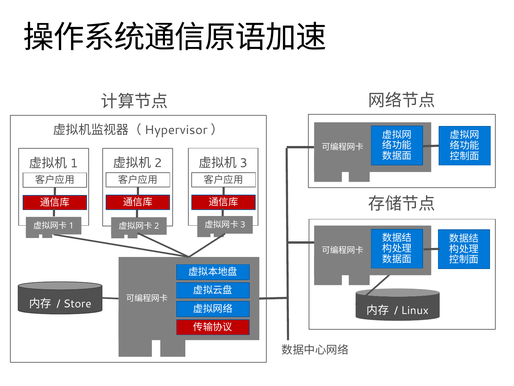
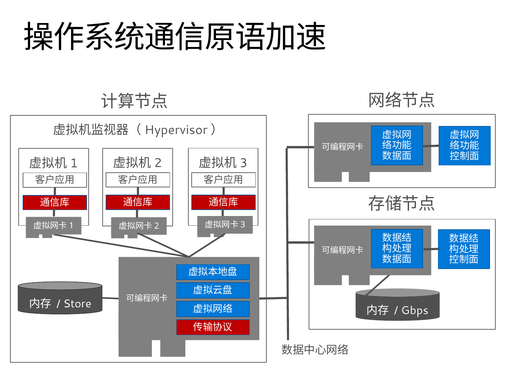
Linux: Linux -> Gbps
